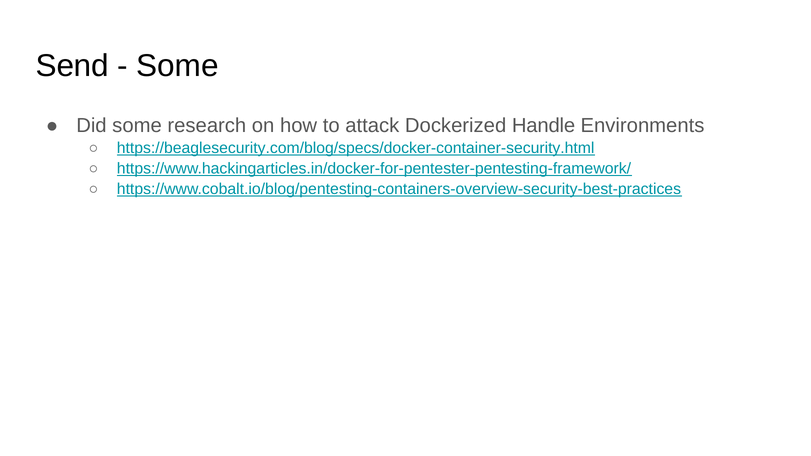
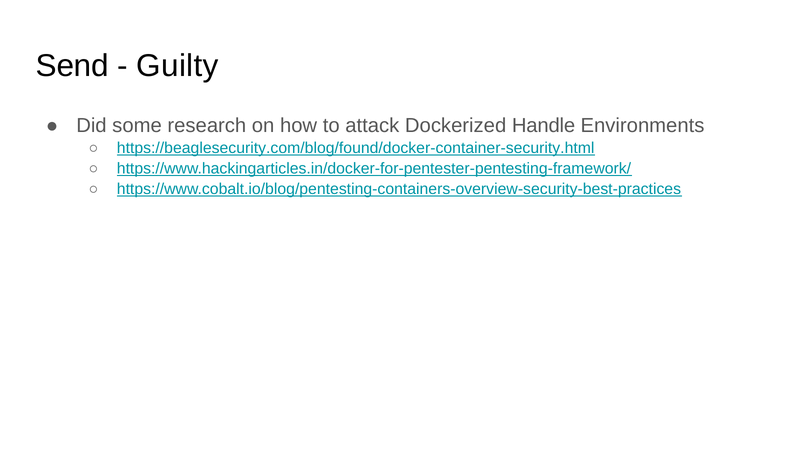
Some at (178, 66): Some -> Guilty
https://beaglesecurity.com/blog/specs/docker-container-security.html: https://beaglesecurity.com/blog/specs/docker-container-security.html -> https://beaglesecurity.com/blog/found/docker-container-security.html
